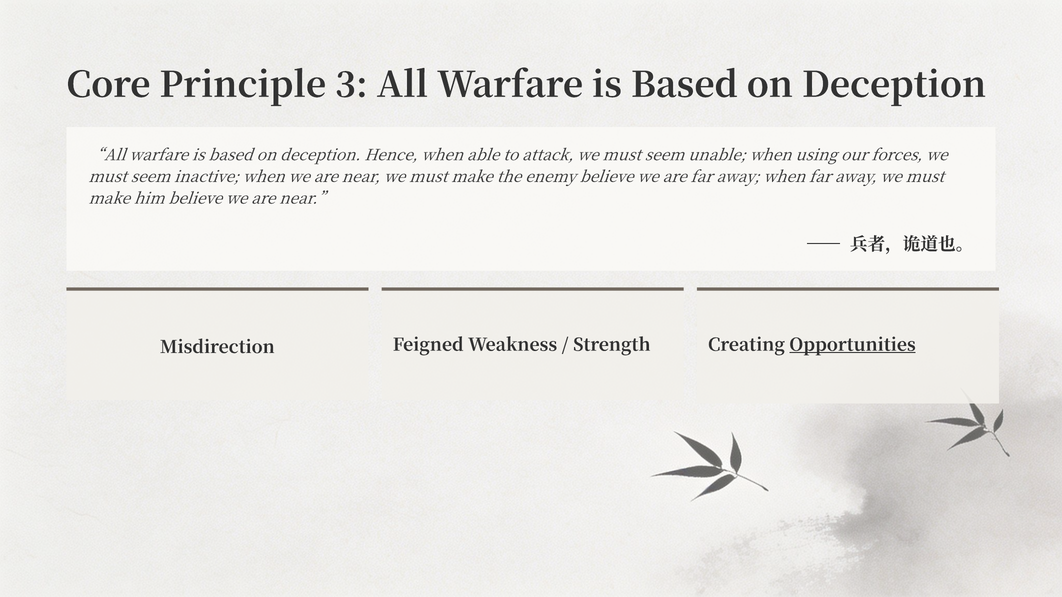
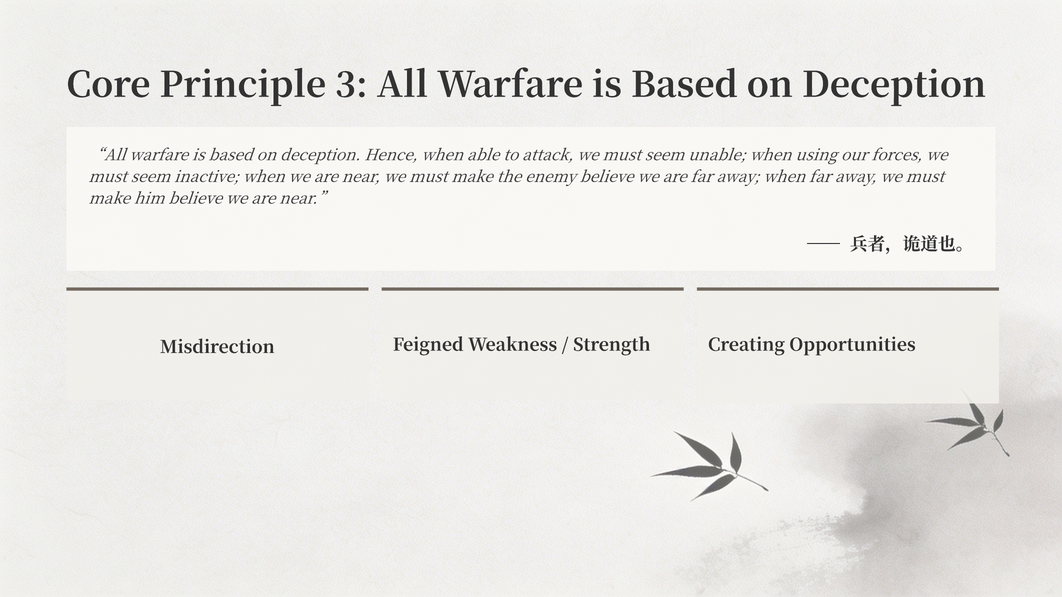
Opportunities underline: present -> none
